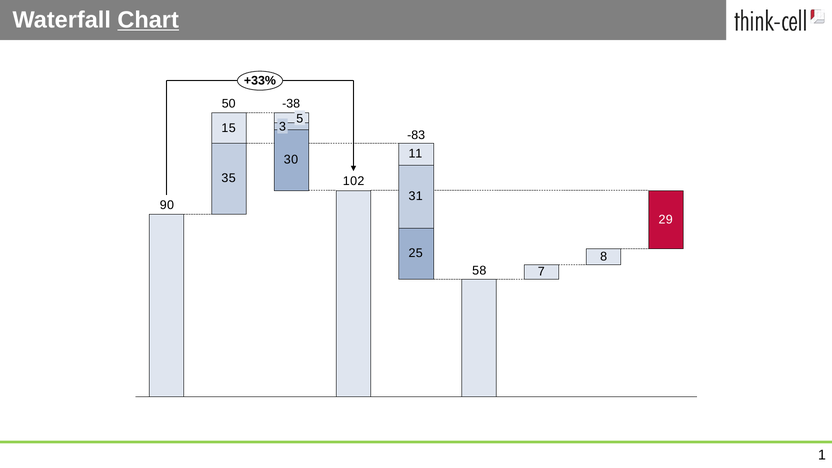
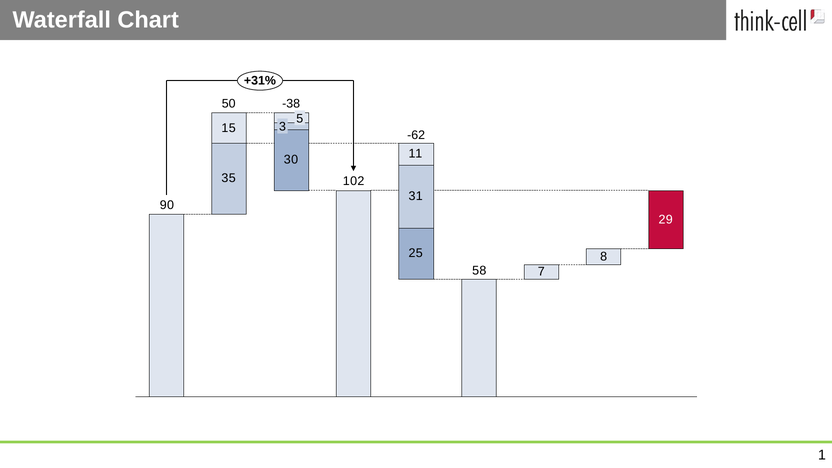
Chart underline: present -> none
+33%: +33% -> +31%
-83: -83 -> -62
